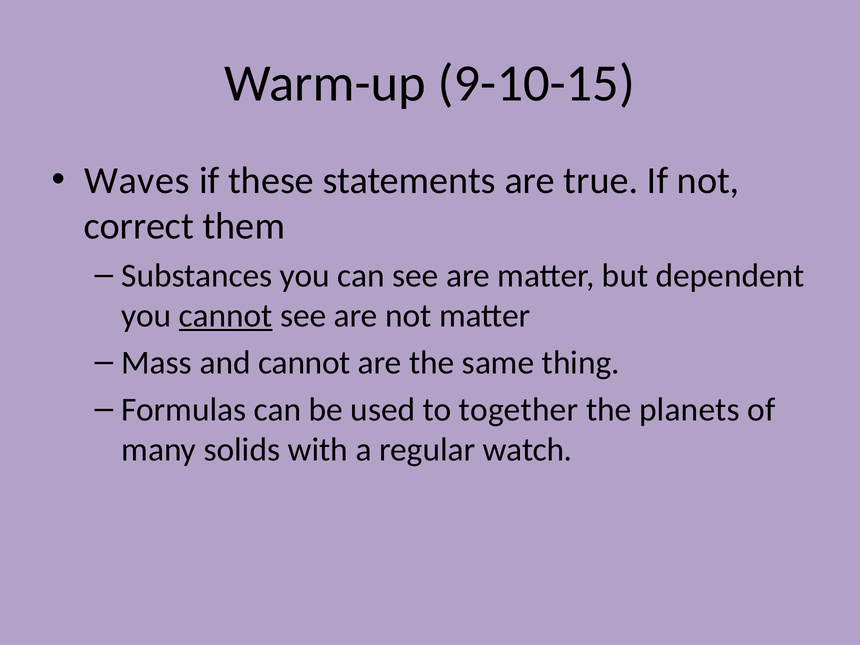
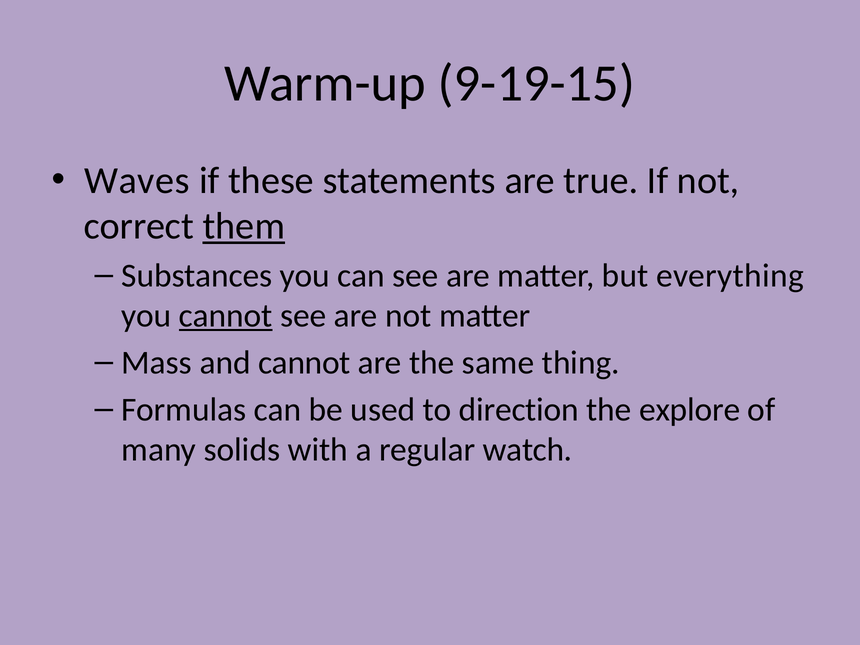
9-10-15: 9-10-15 -> 9-19-15
them underline: none -> present
dependent: dependent -> everything
together: together -> direction
planets: planets -> explore
